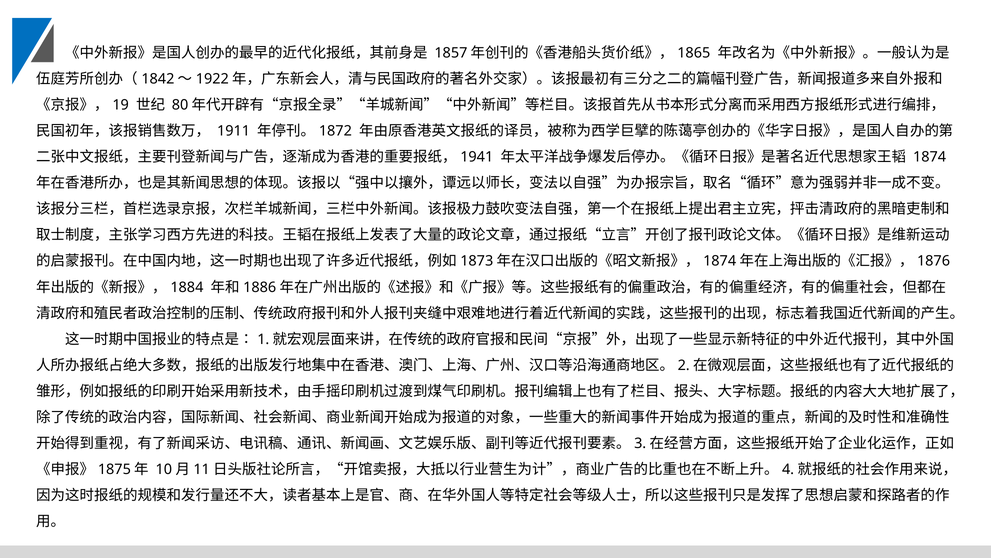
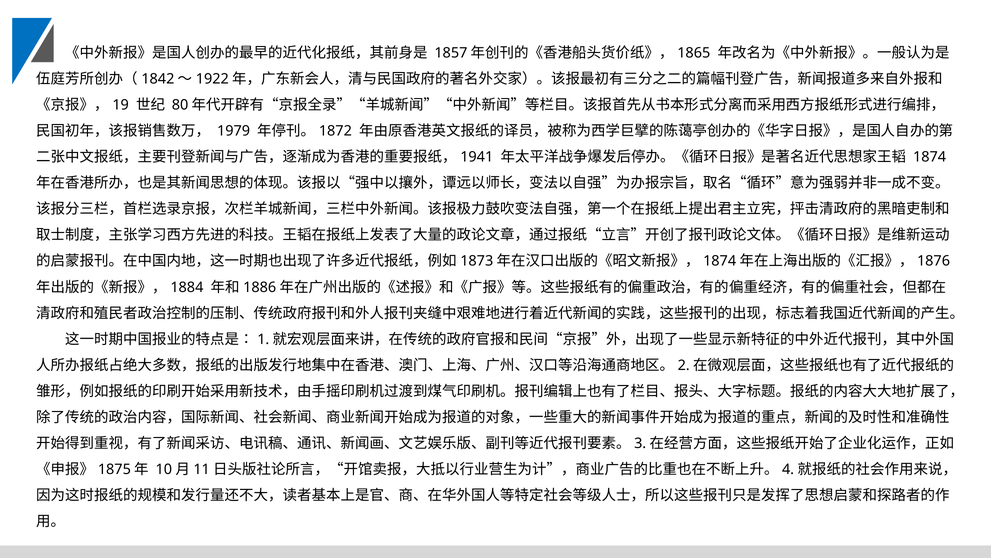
1911: 1911 -> 1979
